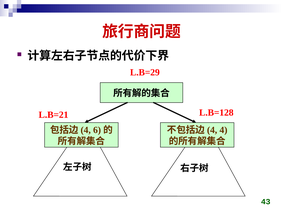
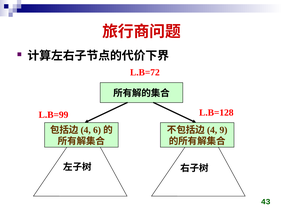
L.B=29: L.B=29 -> L.B=72
L.B=21: L.B=21 -> L.B=99
4: 4 -> 9
